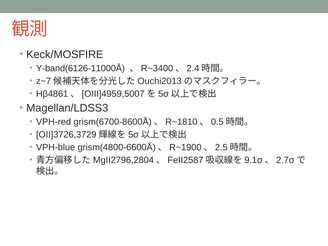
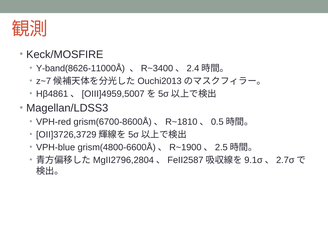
Y-band(6126-11000Å: Y-band(6126-11000Å -> Y-band(8626-11000Å
